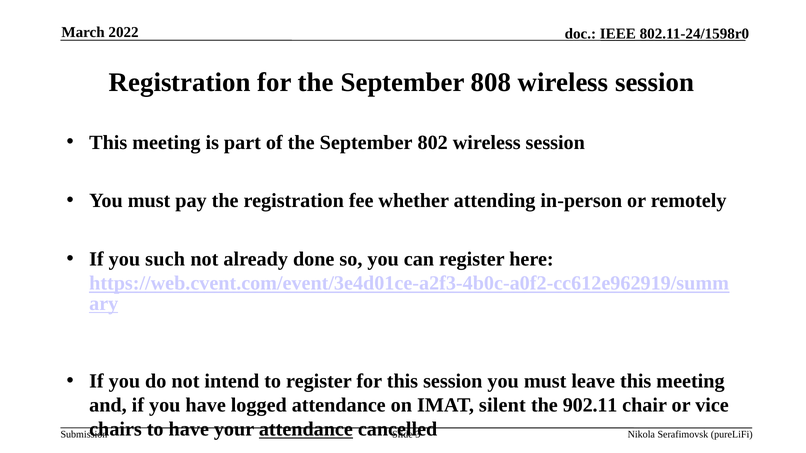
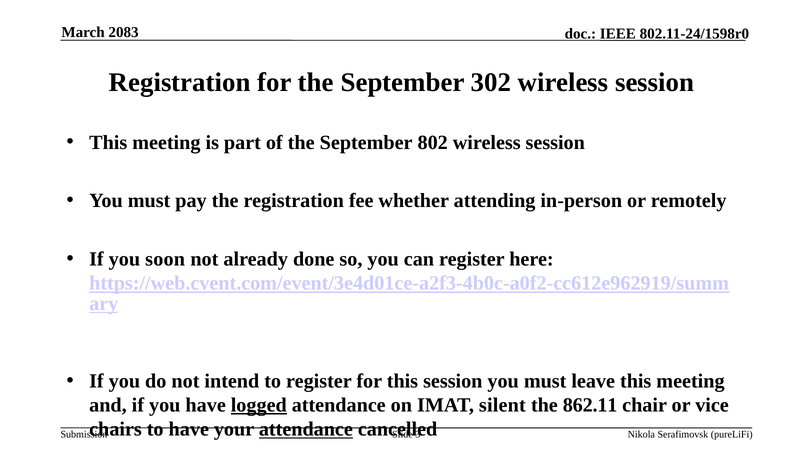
2022: 2022 -> 2083
808: 808 -> 302
such: such -> soon
logged underline: none -> present
902.11: 902.11 -> 862.11
